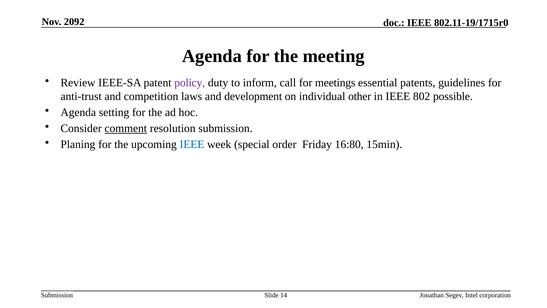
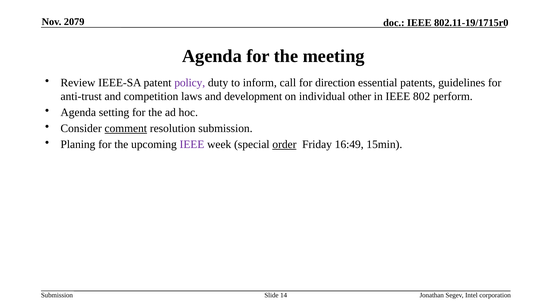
2092: 2092 -> 2079
meetings: meetings -> direction
possible: possible -> perform
IEEE at (192, 144) colour: blue -> purple
order underline: none -> present
16:80: 16:80 -> 16:49
